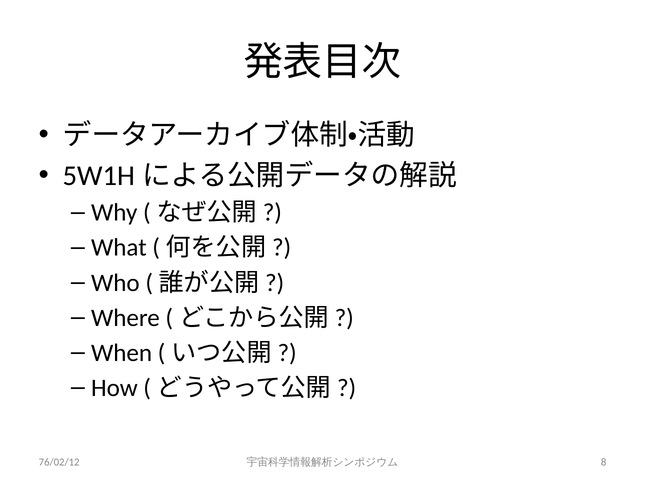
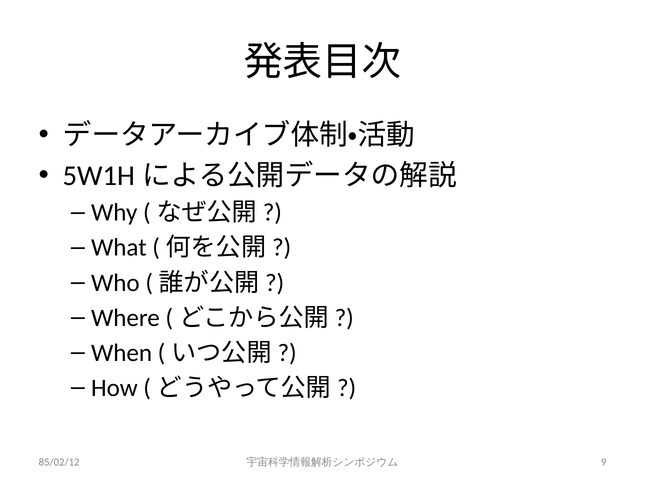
76/02/12: 76/02/12 -> 85/02/12
8: 8 -> 9
